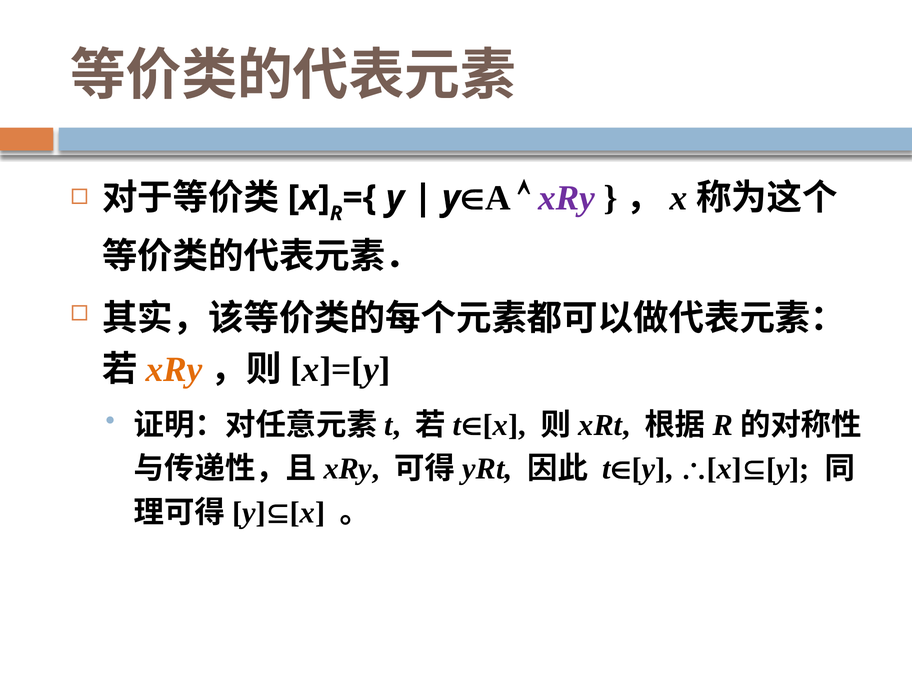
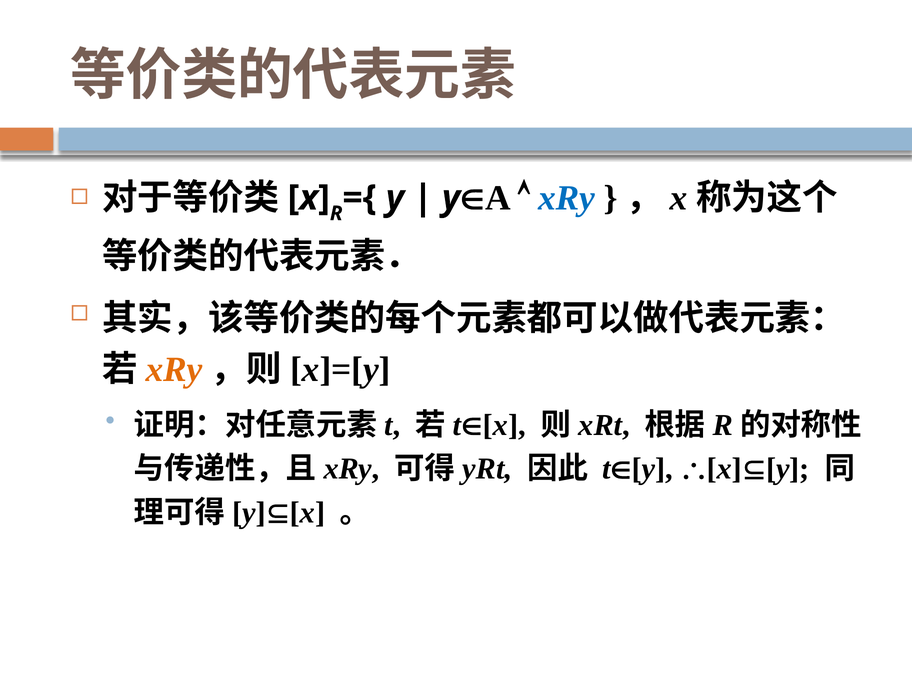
xRy at (567, 198) colour: purple -> blue
